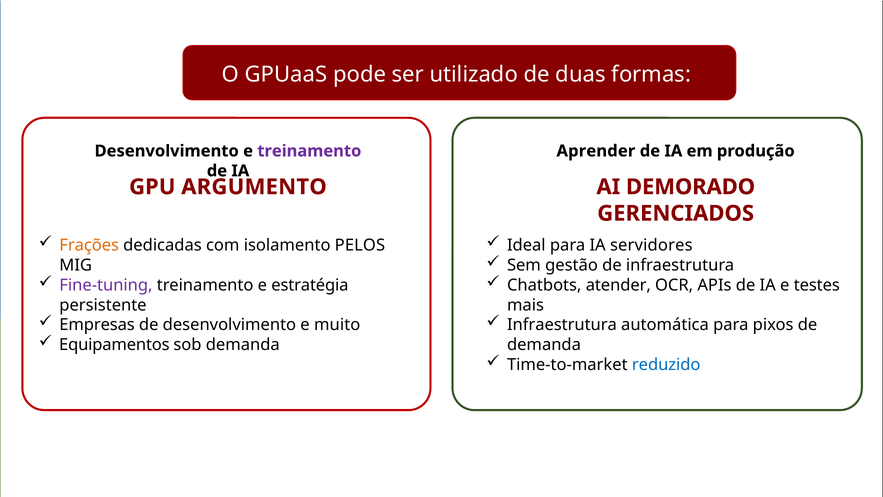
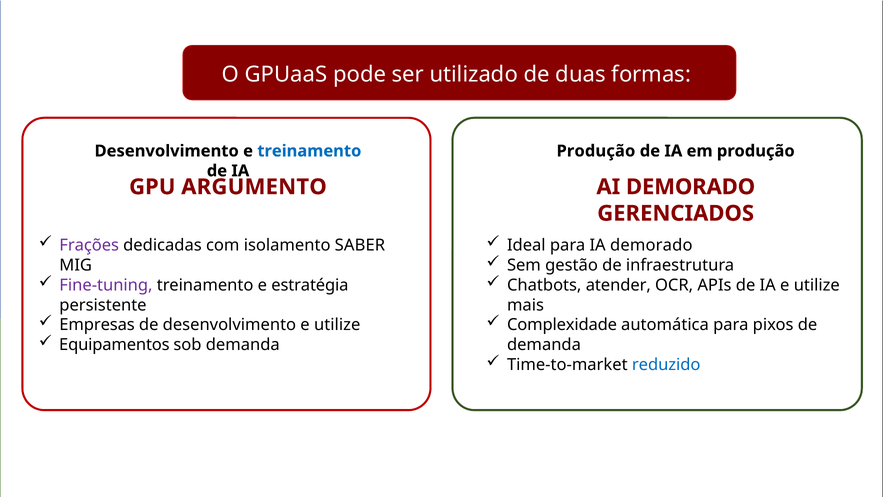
treinamento at (309, 151) colour: purple -> blue
Aprender at (596, 151): Aprender -> Produção
Frações colour: orange -> purple
PELOS: PELOS -> SABER
IA servidores: servidores -> demorado
IA e testes: testes -> utilize
desenvolvimento e muito: muito -> utilize
Infraestrutura at (562, 325): Infraestrutura -> Complexidade
